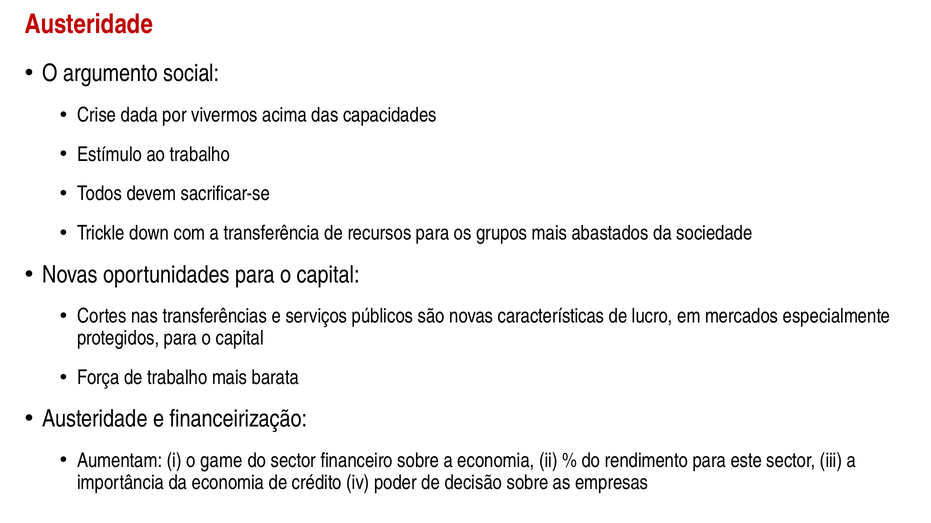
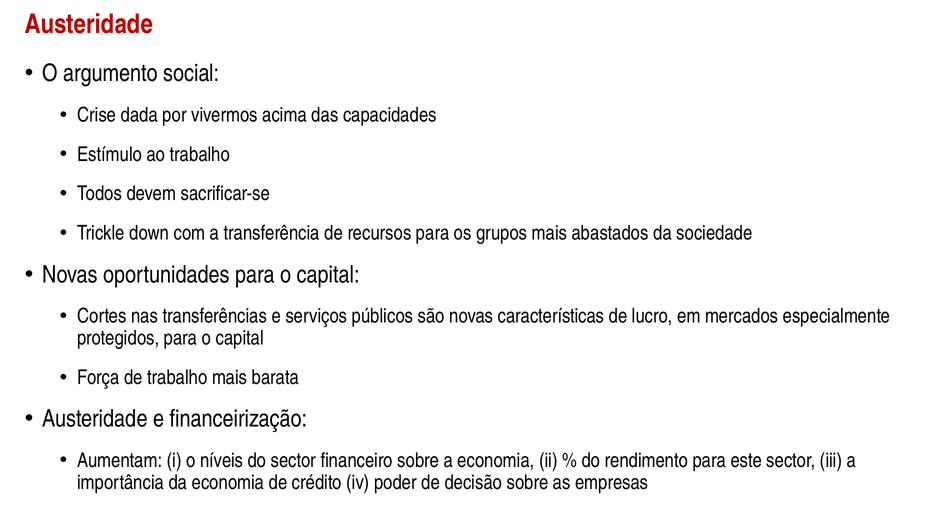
game: game -> níveis
